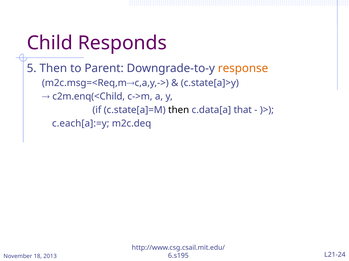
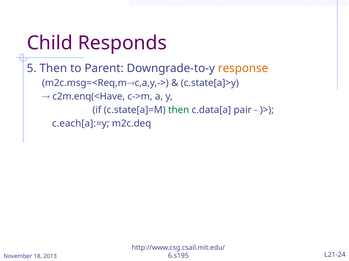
c2m.enq(<Child: c2m.enq(<Child -> c2m.enq(<Have
then at (179, 110) colour: black -> green
that: that -> pair
